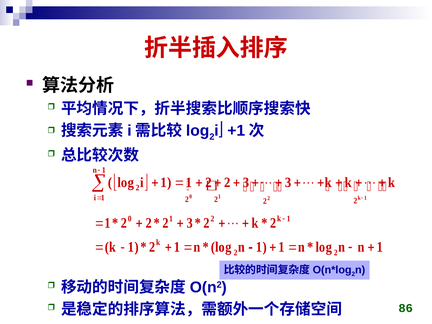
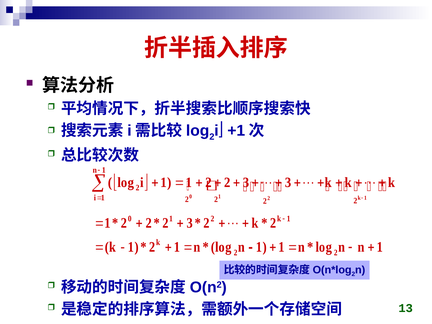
86: 86 -> 13
